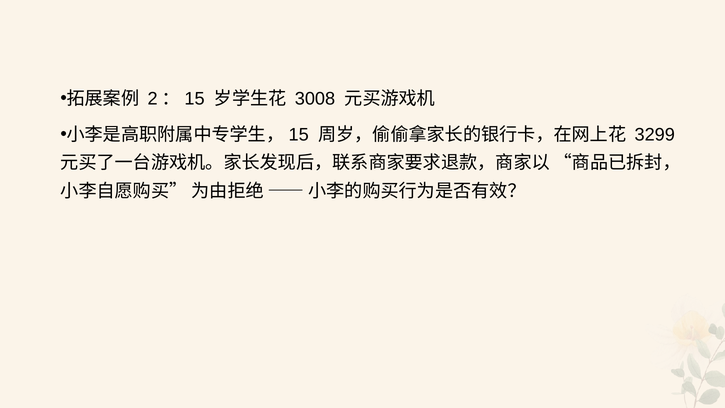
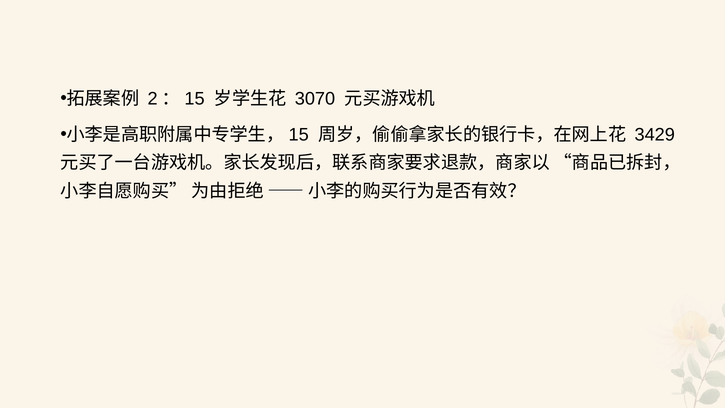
3008: 3008 -> 3070
3299: 3299 -> 3429
